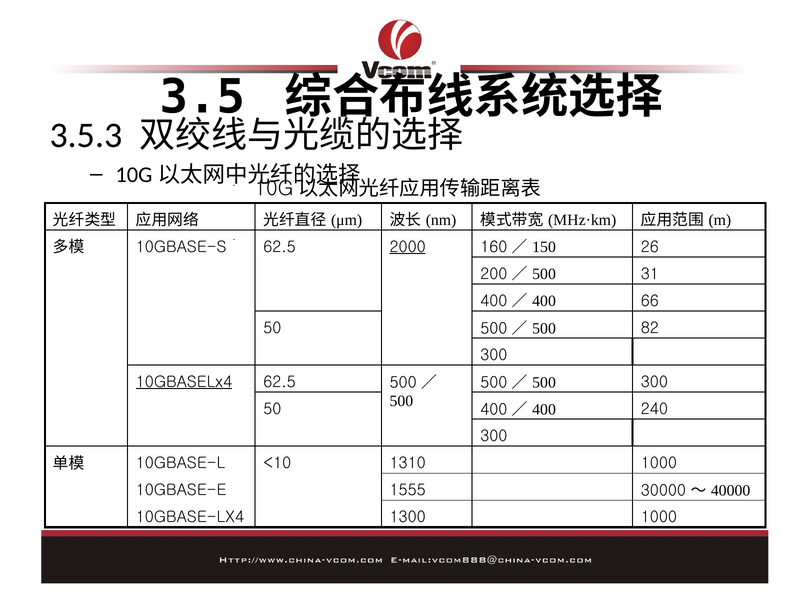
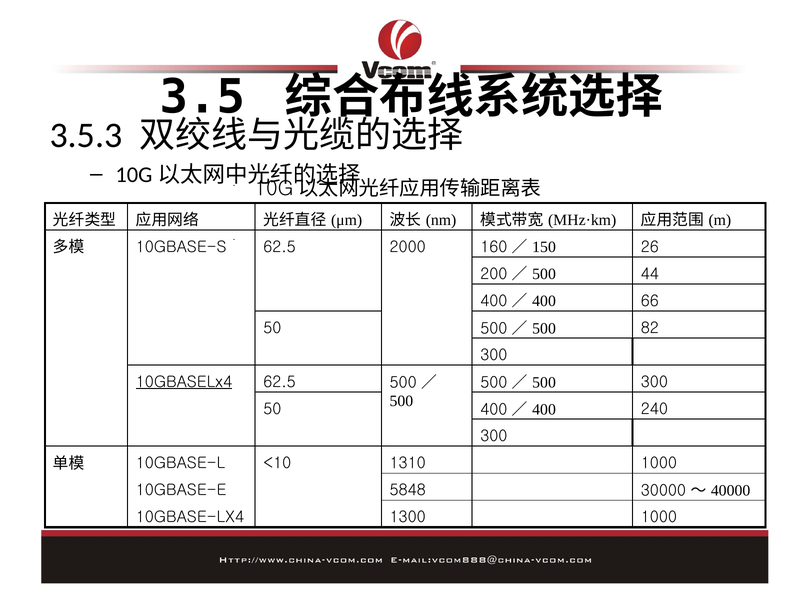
2000 underline: present -> none
31: 31 -> 44
1555: 1555 -> 5848
